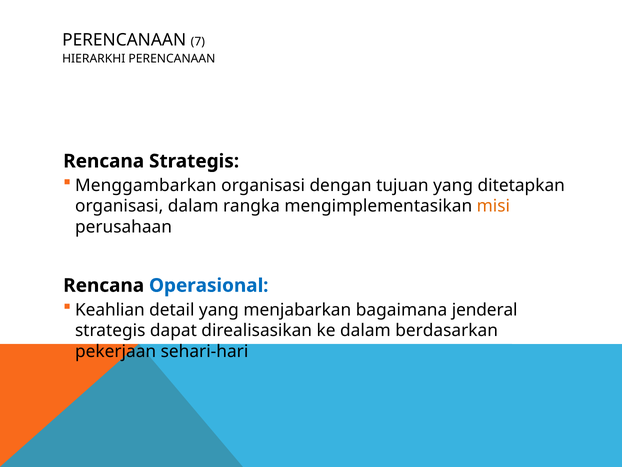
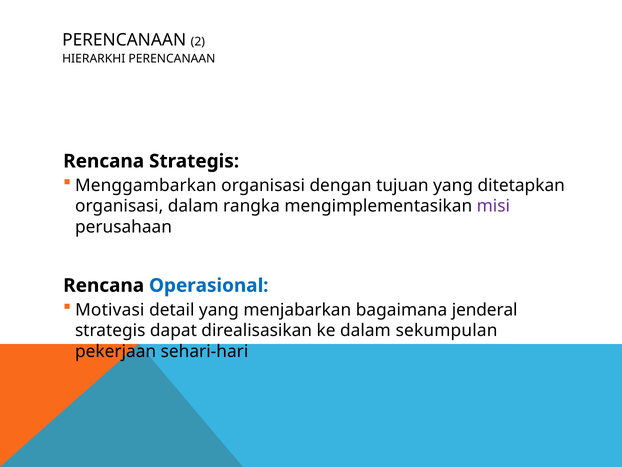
7: 7 -> 2
misi colour: orange -> purple
Keahlian: Keahlian -> Motivasi
berdasarkan: berdasarkan -> sekumpulan
